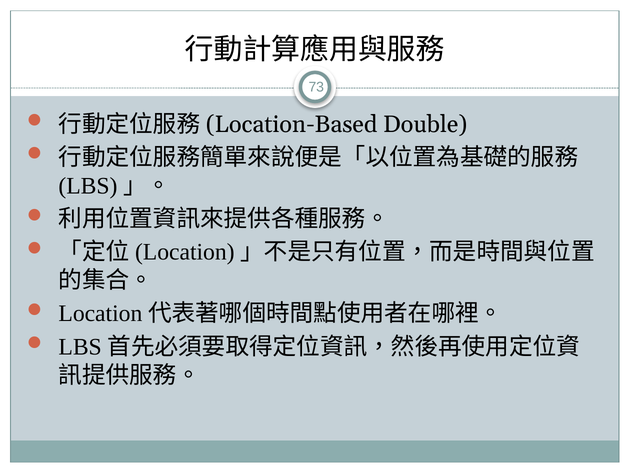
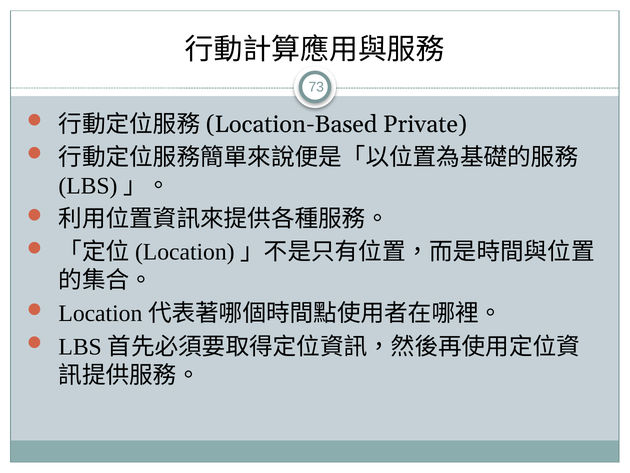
Double: Double -> Private
